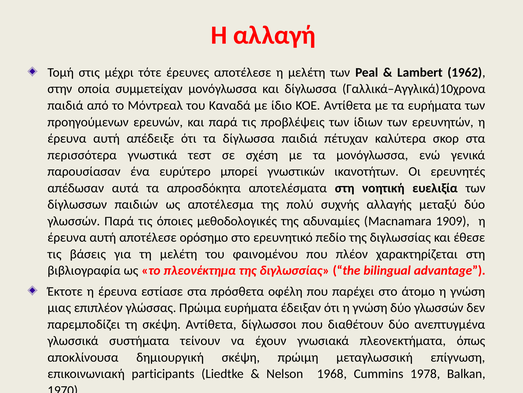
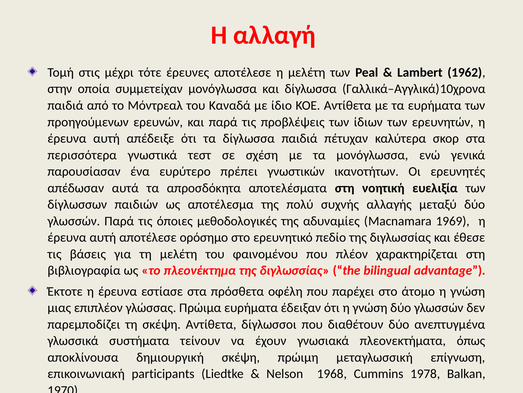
μπορεί: μπορεί -> πρέπει
1909: 1909 -> 1969
